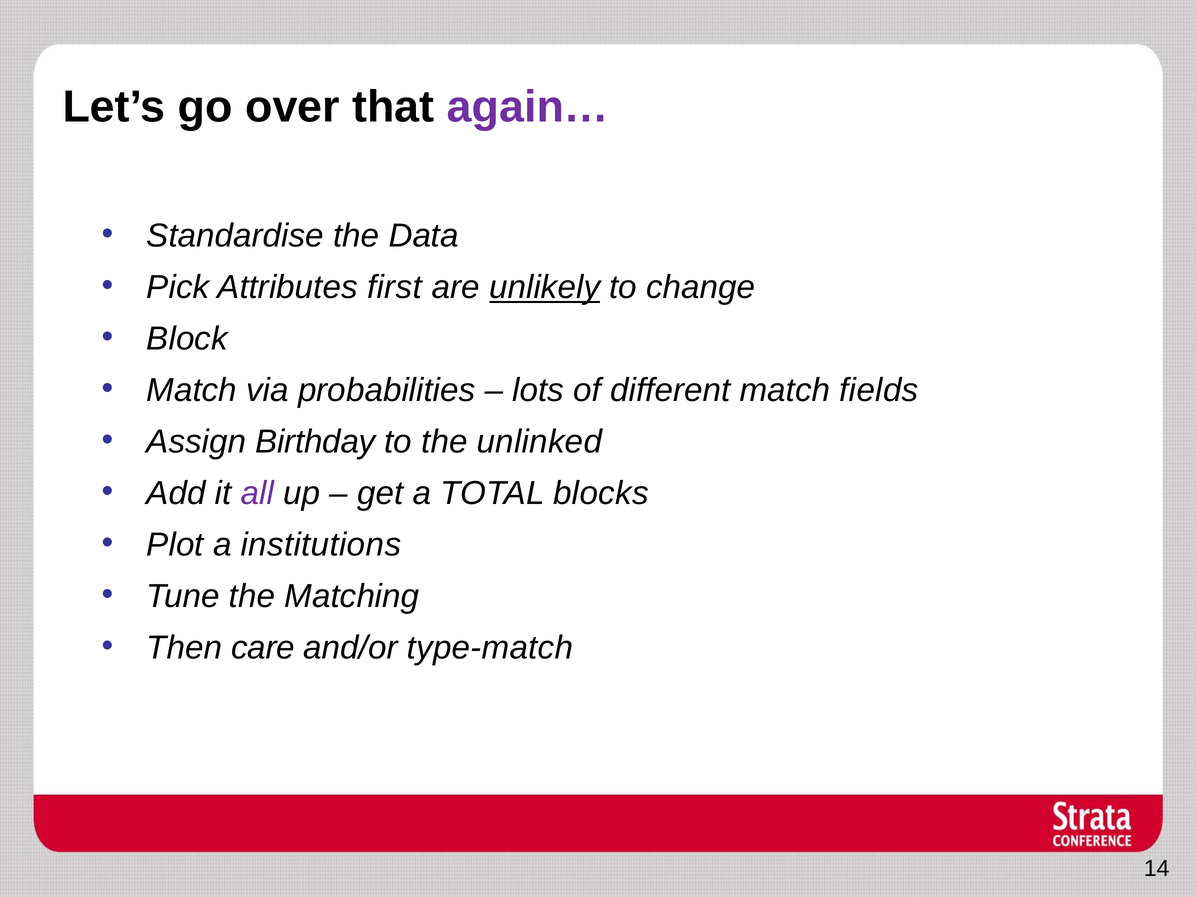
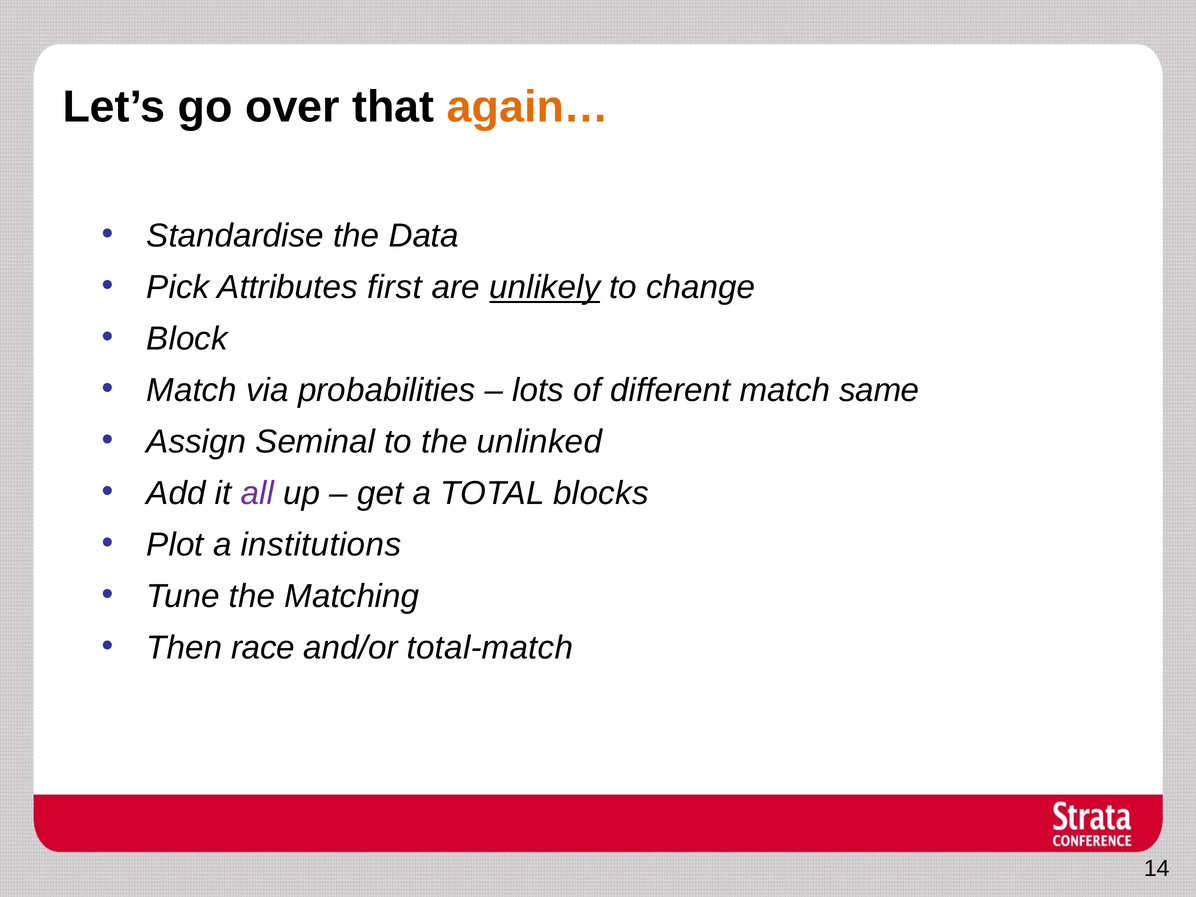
again… colour: purple -> orange
fields: fields -> same
Birthday: Birthday -> Seminal
care: care -> race
type-match: type-match -> total-match
